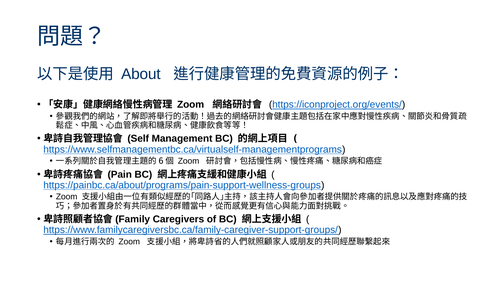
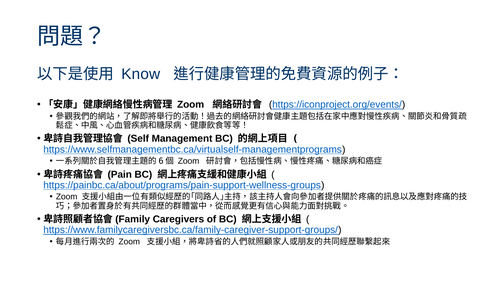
About: About -> Know
